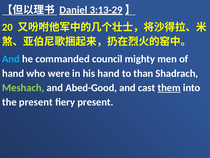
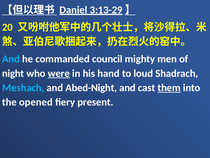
hand at (13, 73): hand -> night
were underline: none -> present
than: than -> loud
Meshach colour: light green -> light blue
Abed-Good: Abed-Good -> Abed-Night
the present: present -> opened
